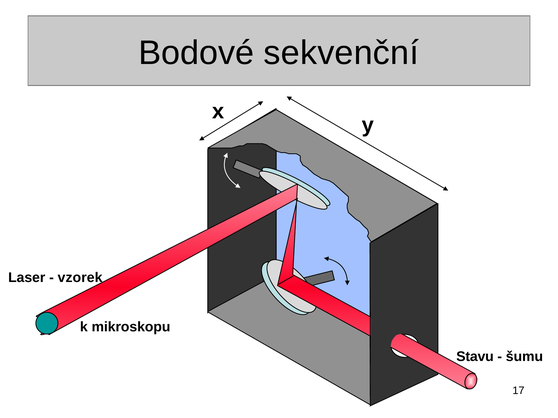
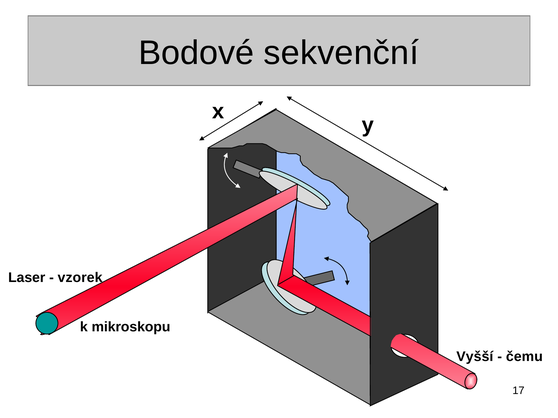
Stavu: Stavu -> Vyšší
šumu: šumu -> čemu
